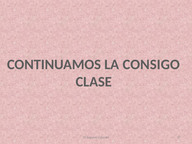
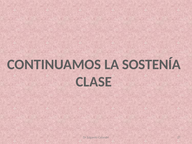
CONSIGO: CONSIGO -> SOSTENÍA
